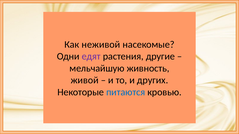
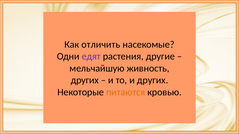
неживой: неживой -> отличить
живой at (85, 80): живой -> других
питаются colour: blue -> orange
